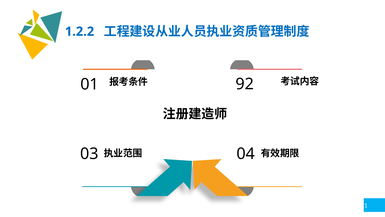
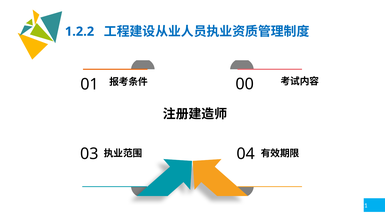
92: 92 -> 00
